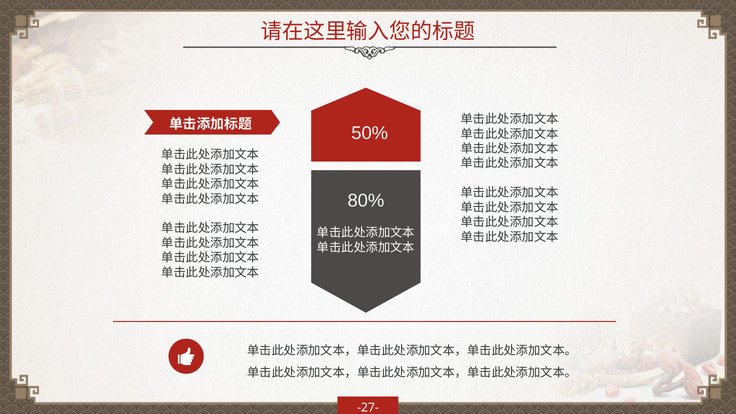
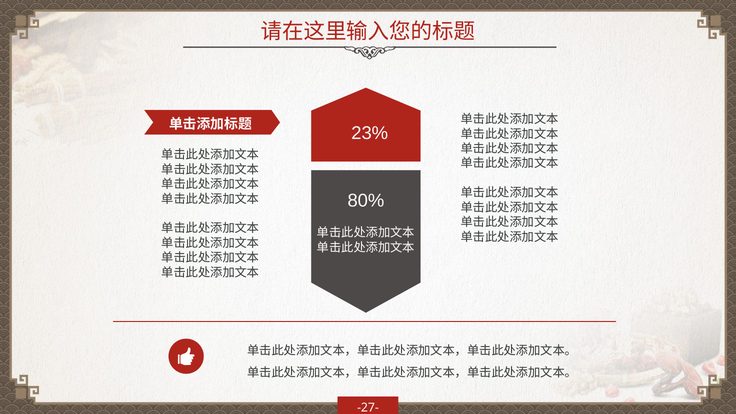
50%: 50% -> 23%
